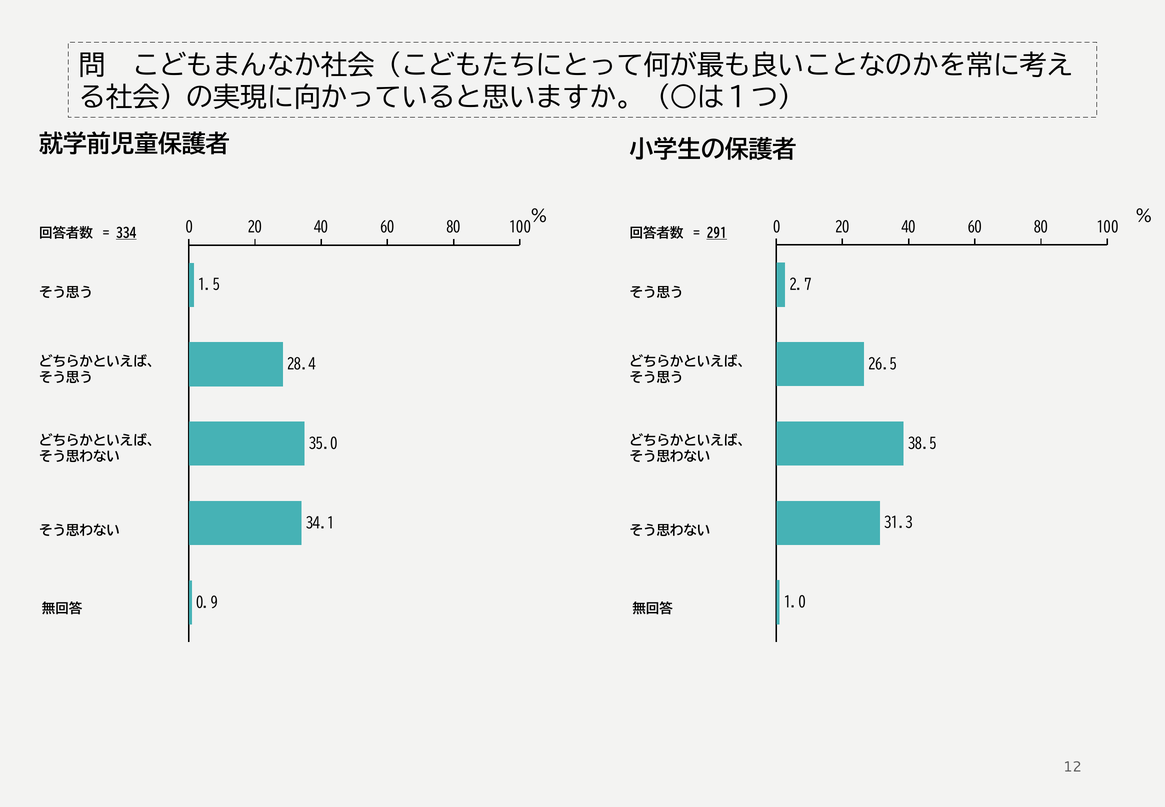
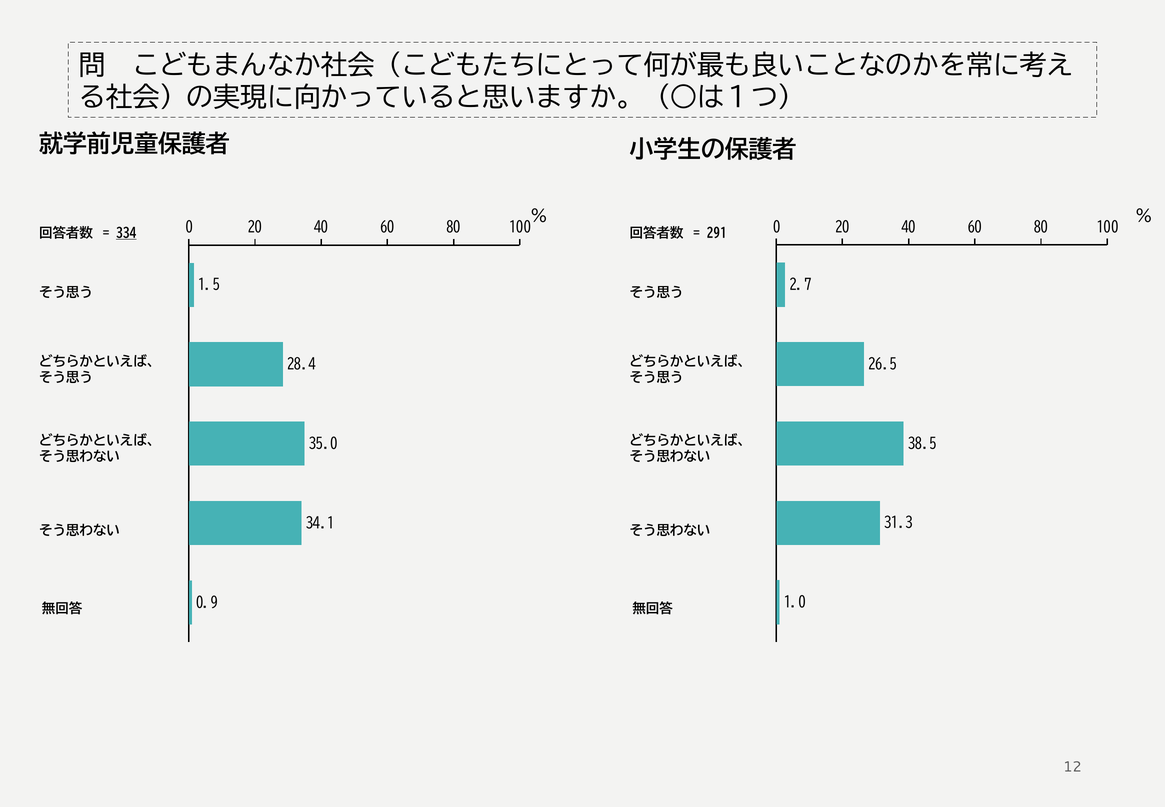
291 underline: present -> none
